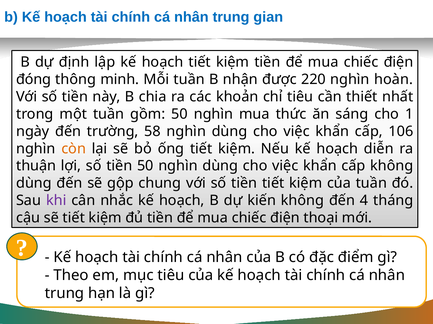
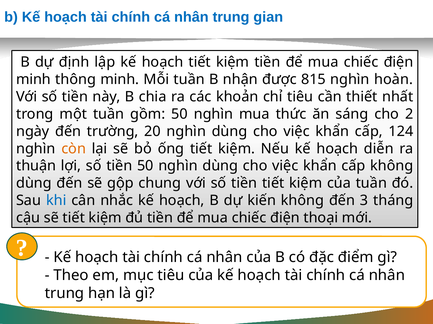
đóng at (34, 80): đóng -> minh
220: 220 -> 815
1: 1 -> 2
58: 58 -> 20
106: 106 -> 124
khi colour: purple -> blue
4: 4 -> 3
